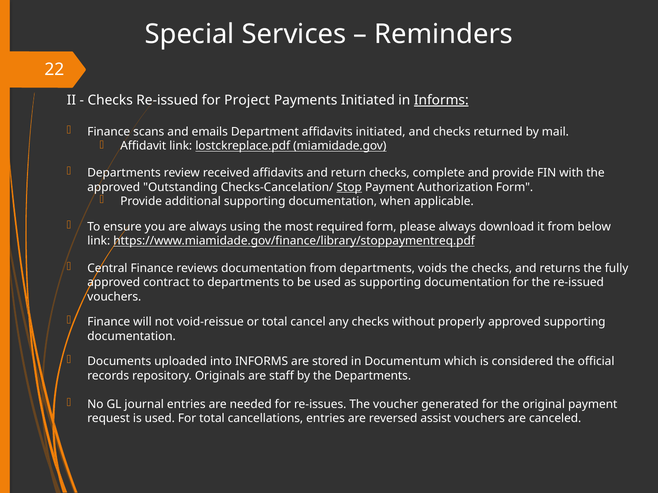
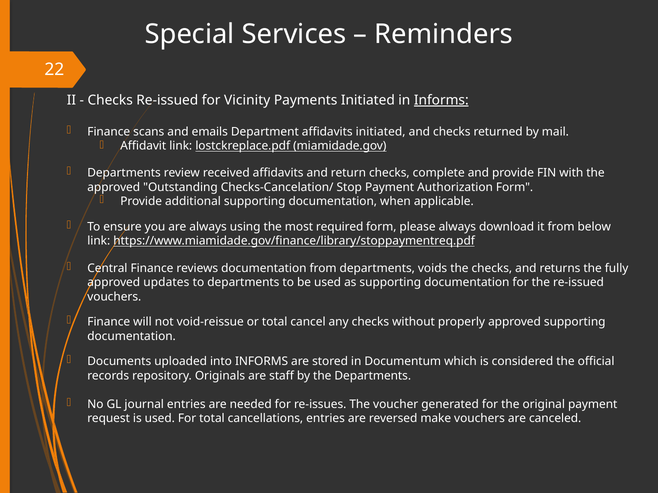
Project: Project -> Vicinity
Stop underline: present -> none
contract: contract -> updates
assist: assist -> make
